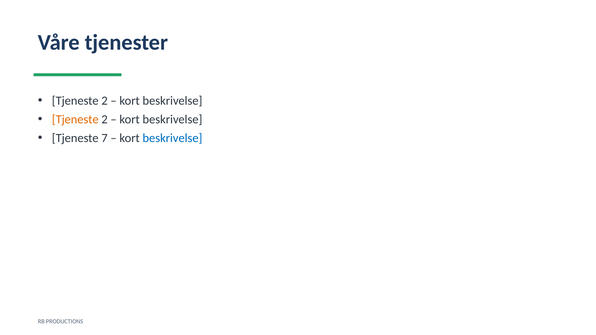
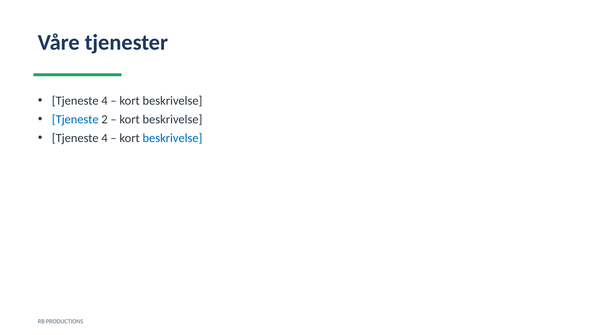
2 at (104, 101): 2 -> 4
Tjeneste at (75, 120) colour: orange -> blue
7 at (104, 138): 7 -> 4
